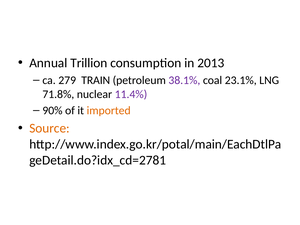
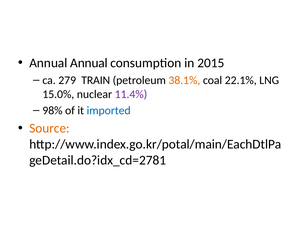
Annual Trillion: Trillion -> Annual
2013: 2013 -> 2015
38.1% colour: purple -> orange
23.1%: 23.1% -> 22.1%
71.8%: 71.8% -> 15.0%
90%: 90% -> 98%
imported colour: orange -> blue
